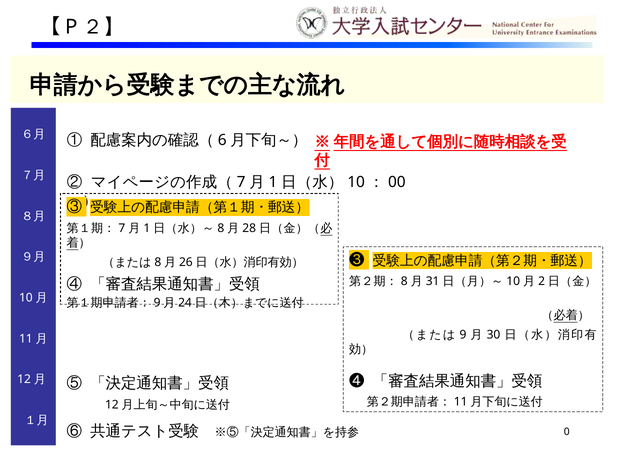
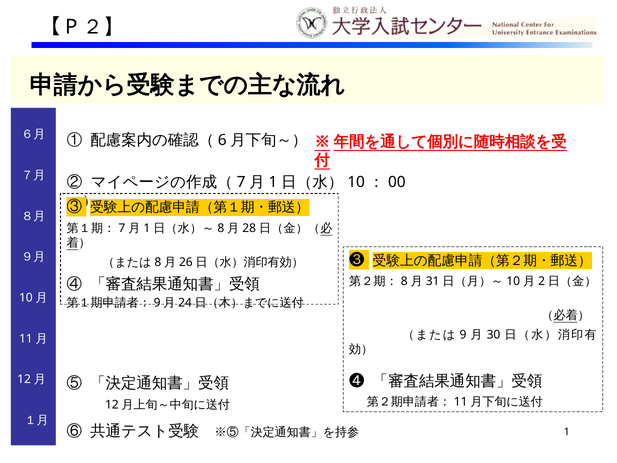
0: 0 -> 1
